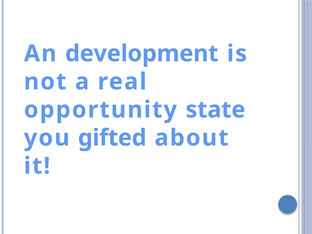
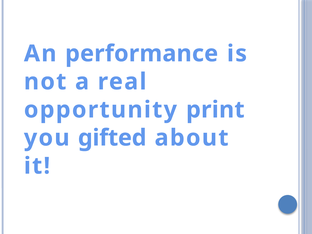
development: development -> performance
state: state -> print
